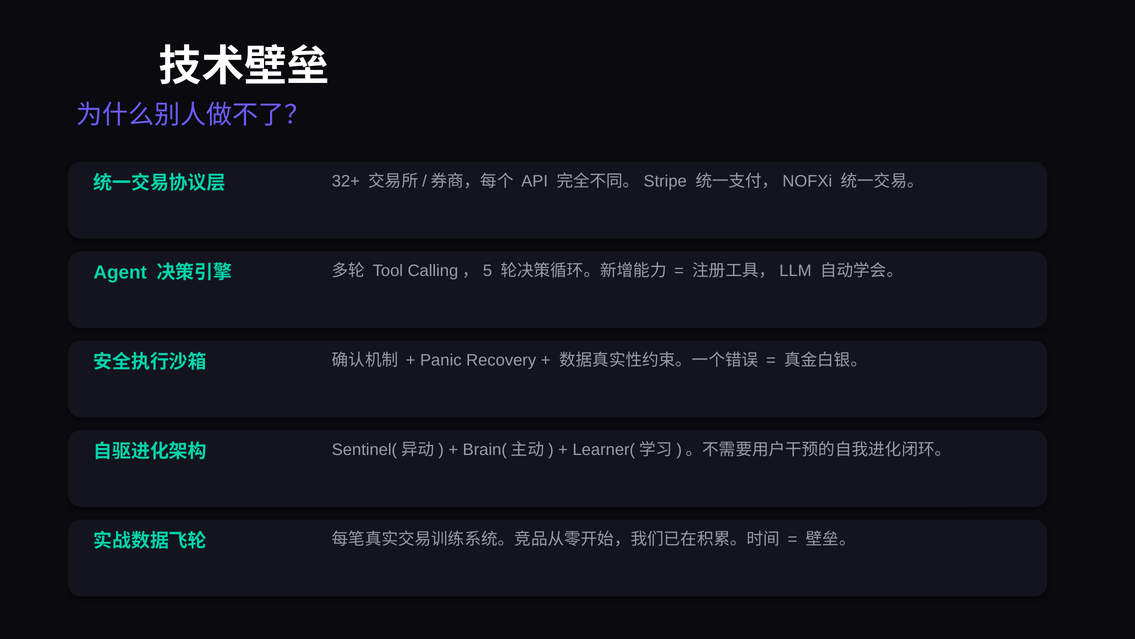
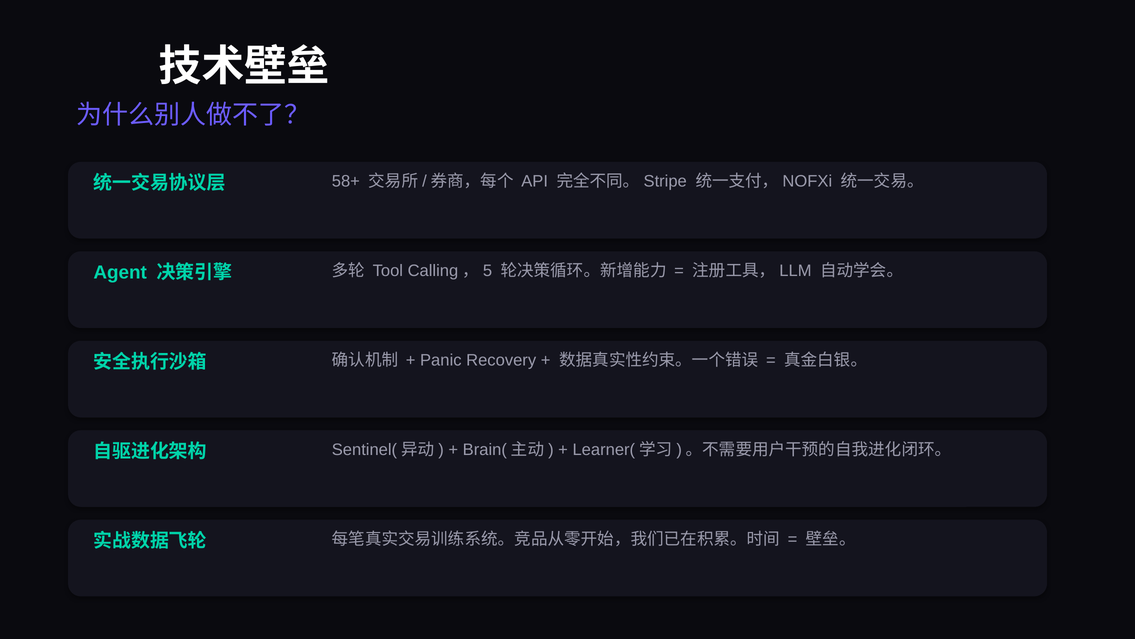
32+: 32+ -> 58+
